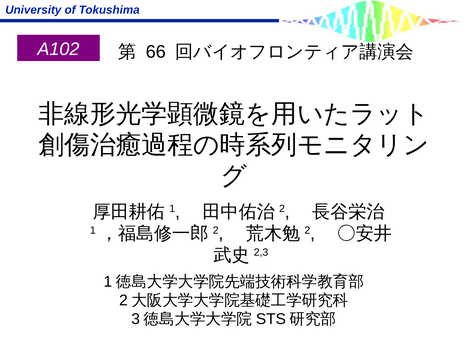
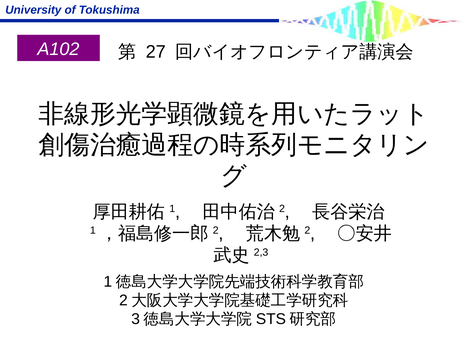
66: 66 -> 27
